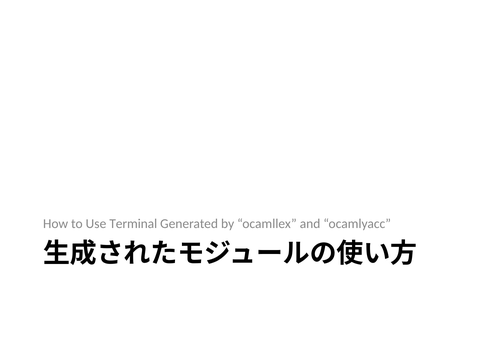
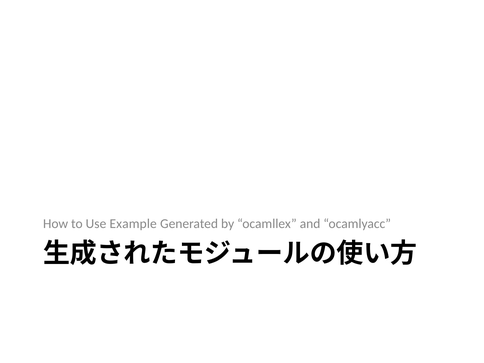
Terminal: Terminal -> Example
